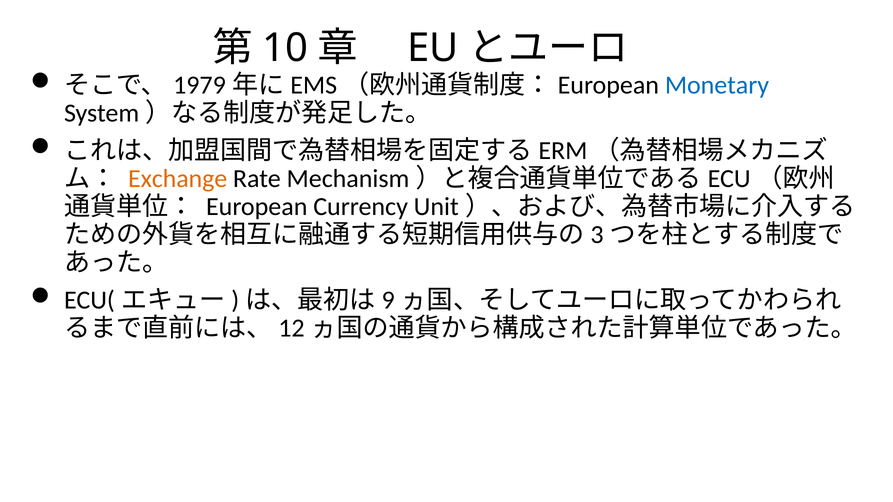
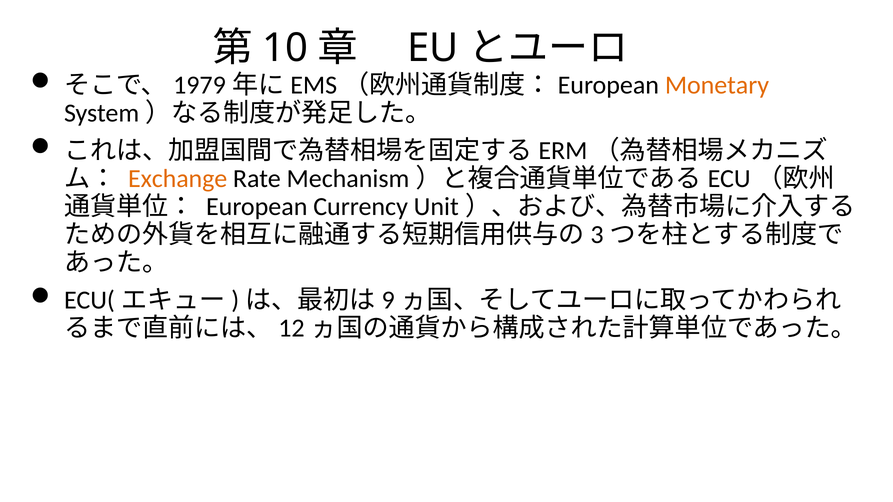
Monetary colour: blue -> orange
